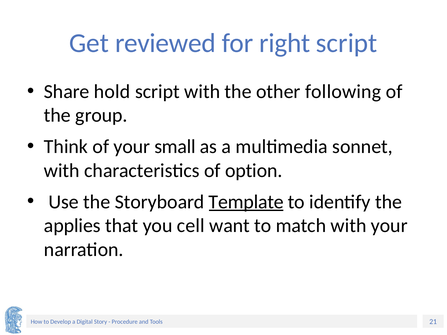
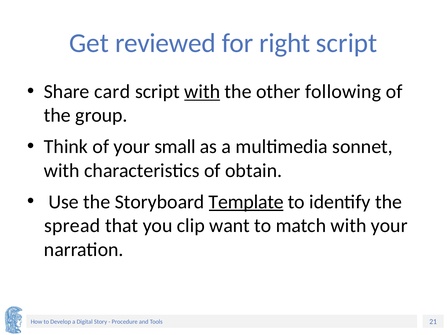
hold: hold -> card
with at (202, 92) underline: none -> present
option: option -> obtain
applies: applies -> spread
cell: cell -> clip
